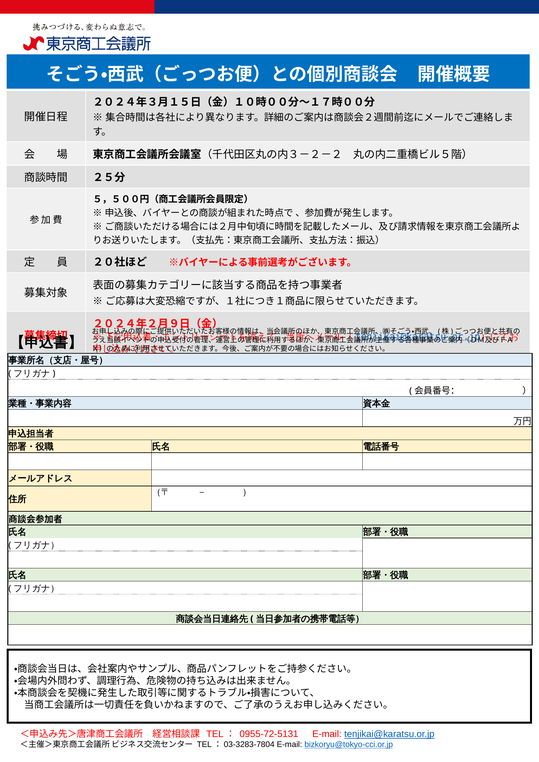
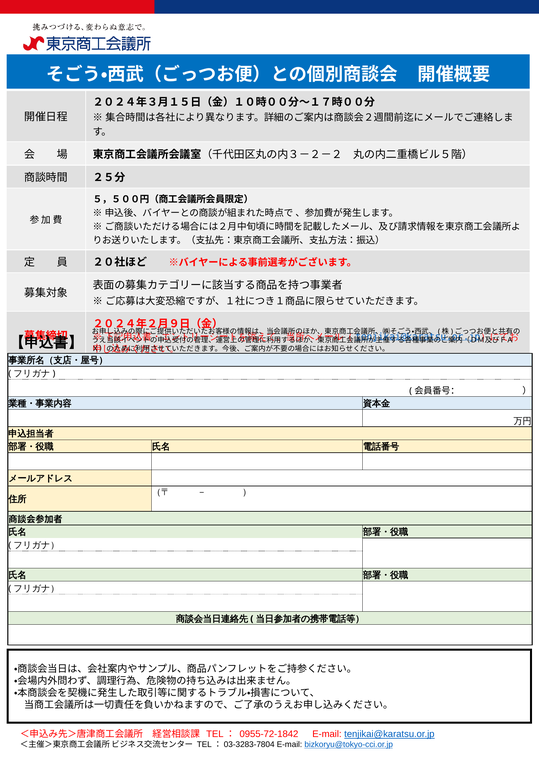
0955-72-5131: 0955-72-5131 -> 0955-72-1842
